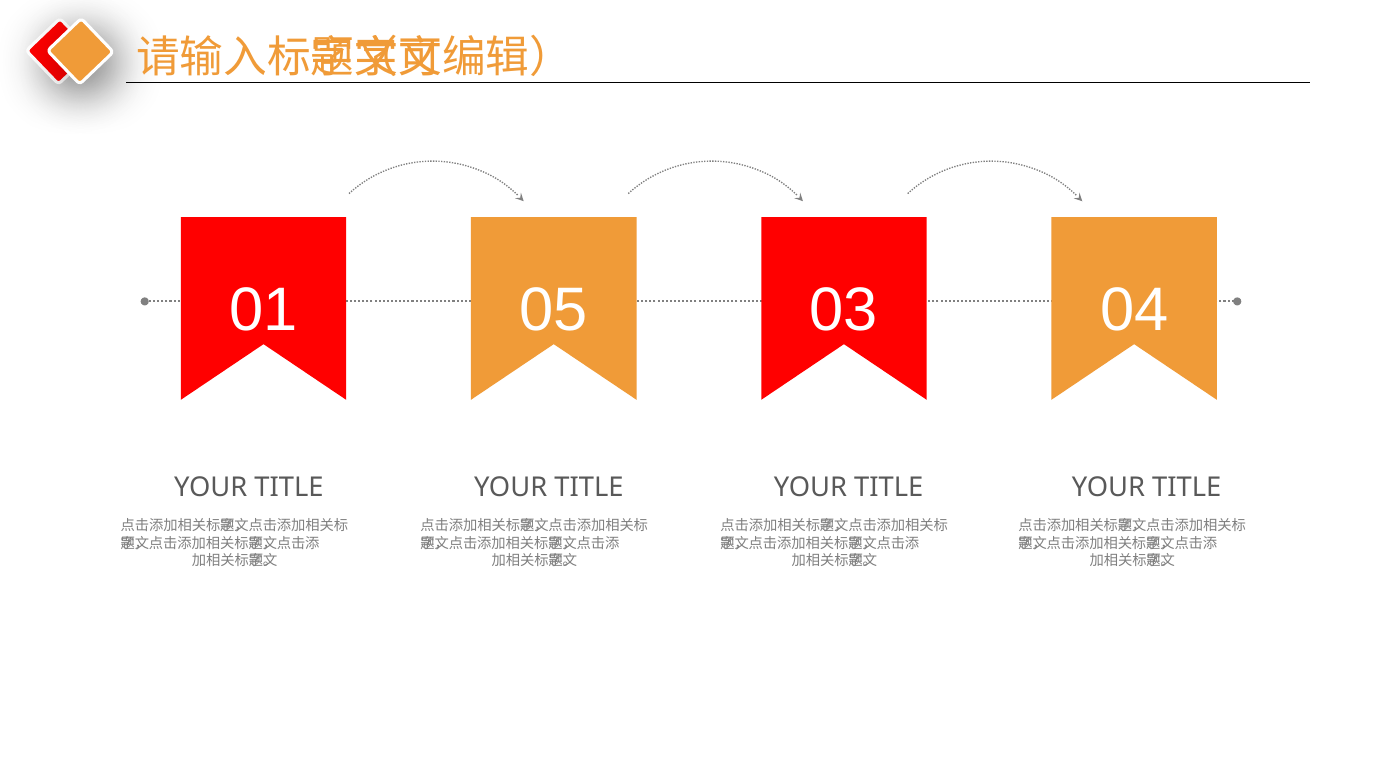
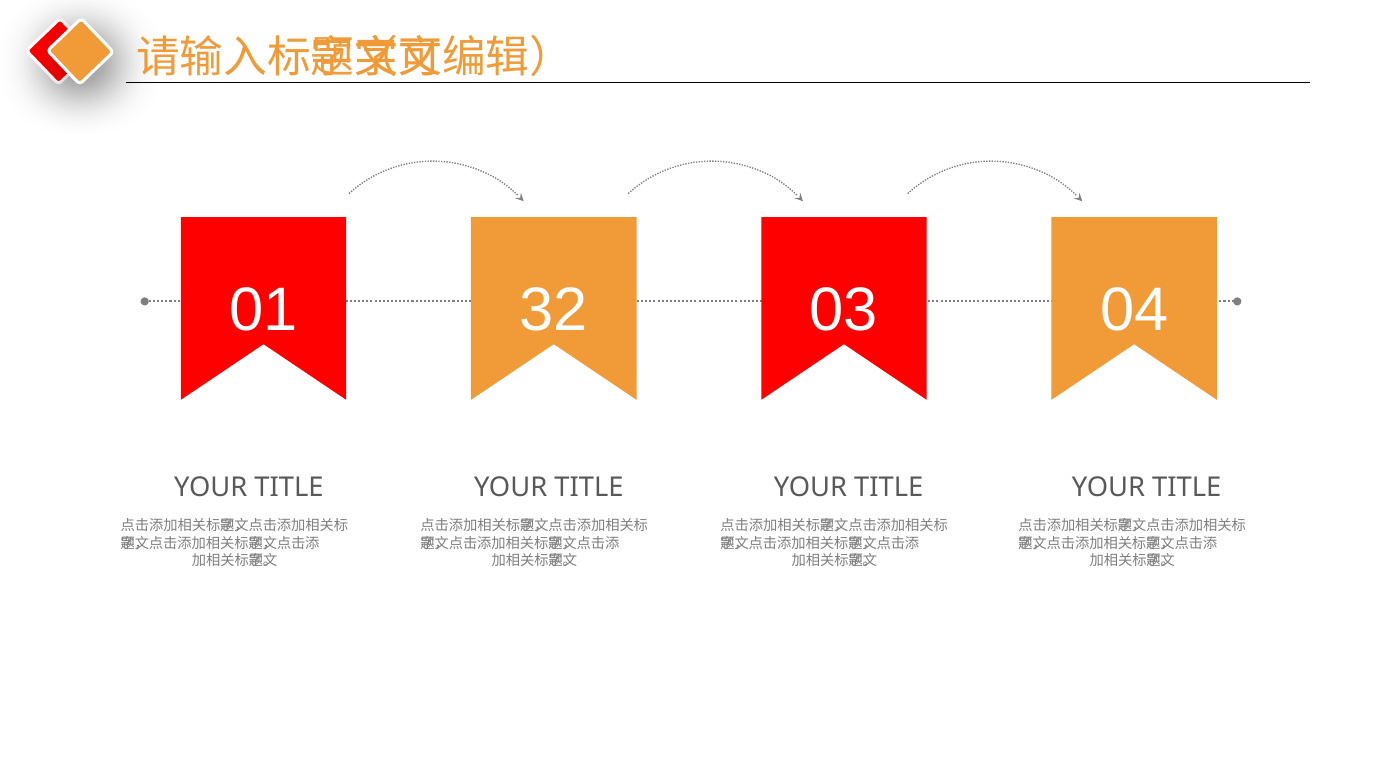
05: 05 -> 32
